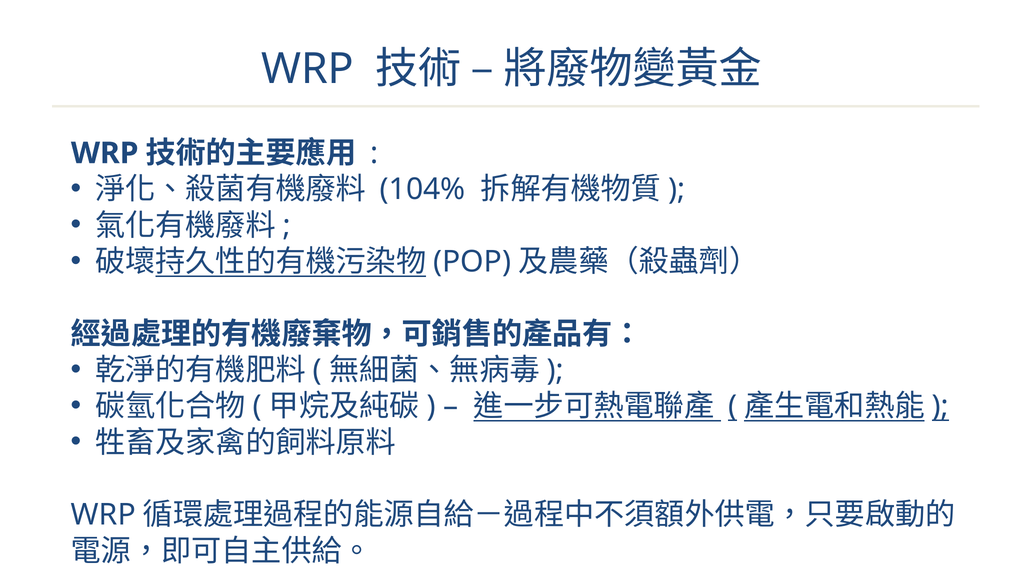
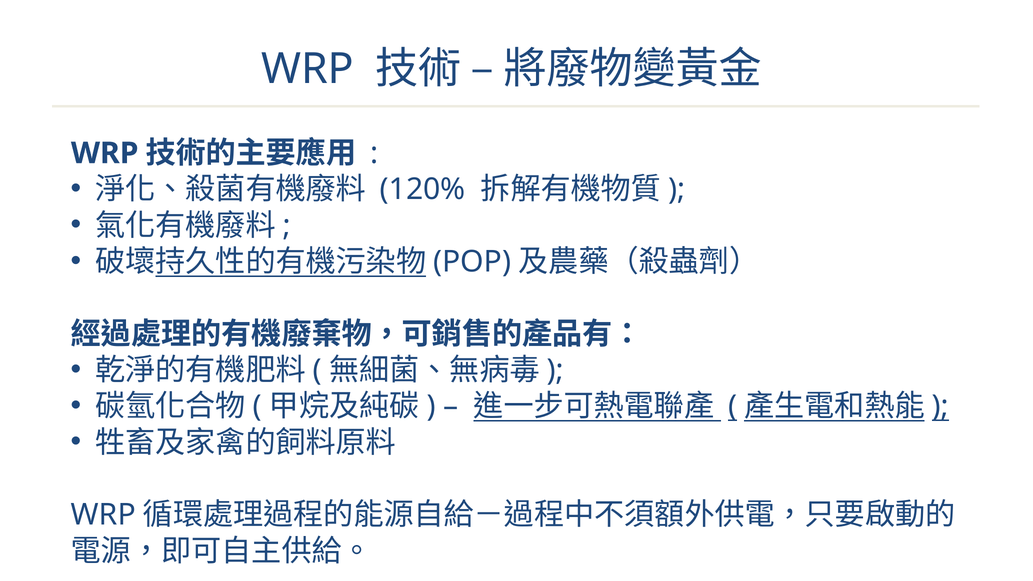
104%: 104% -> 120%
